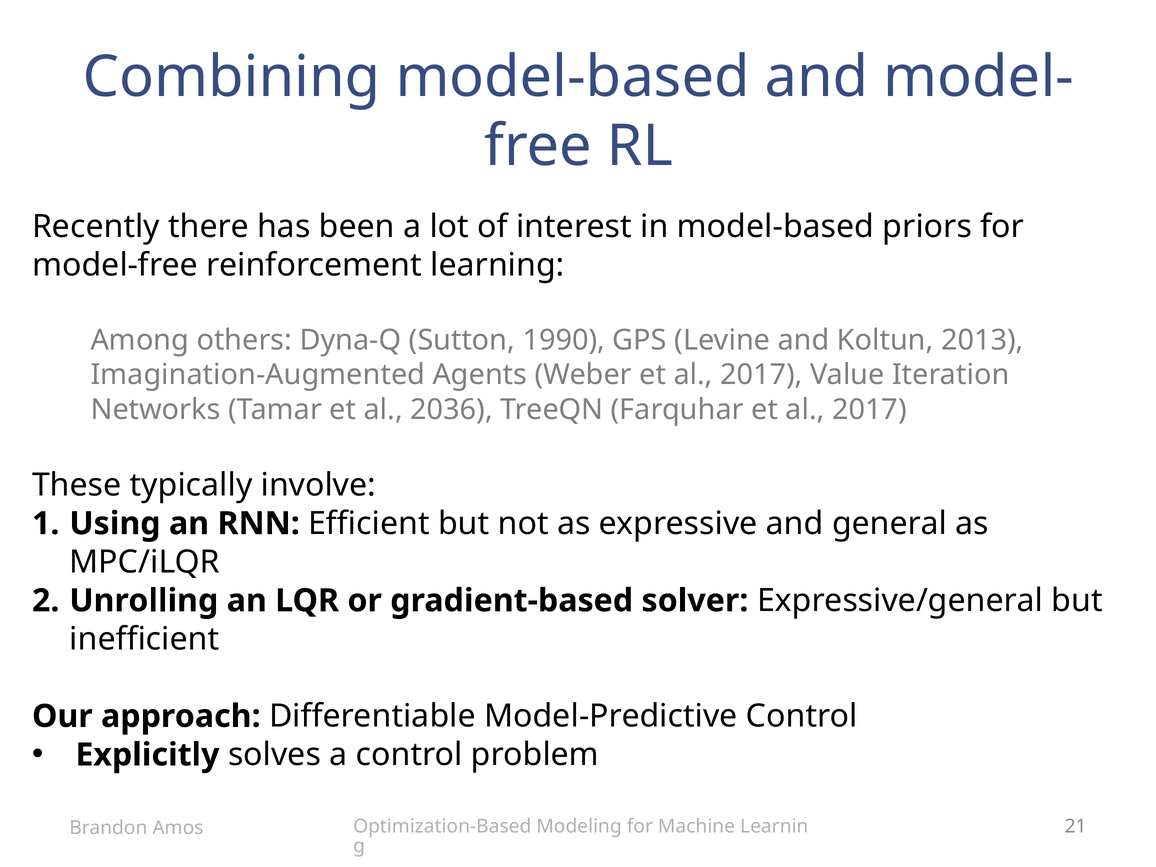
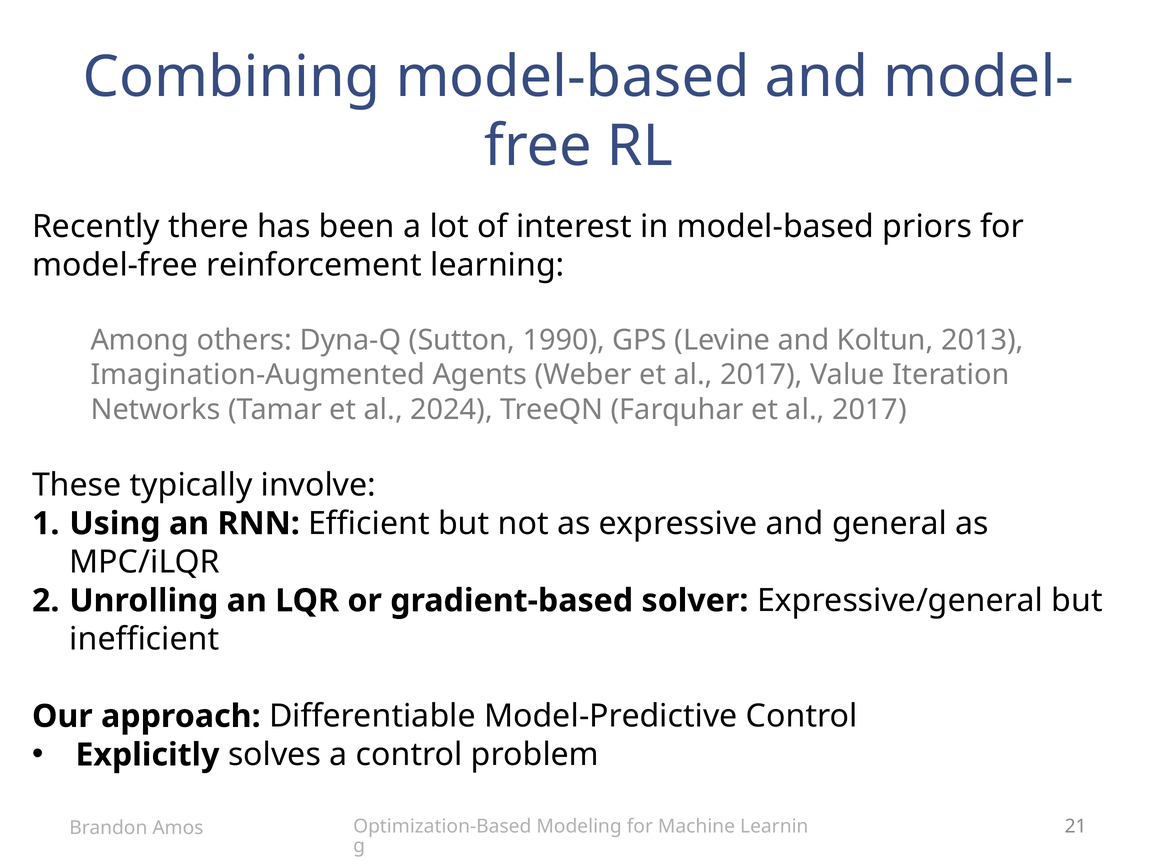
2036: 2036 -> 2024
